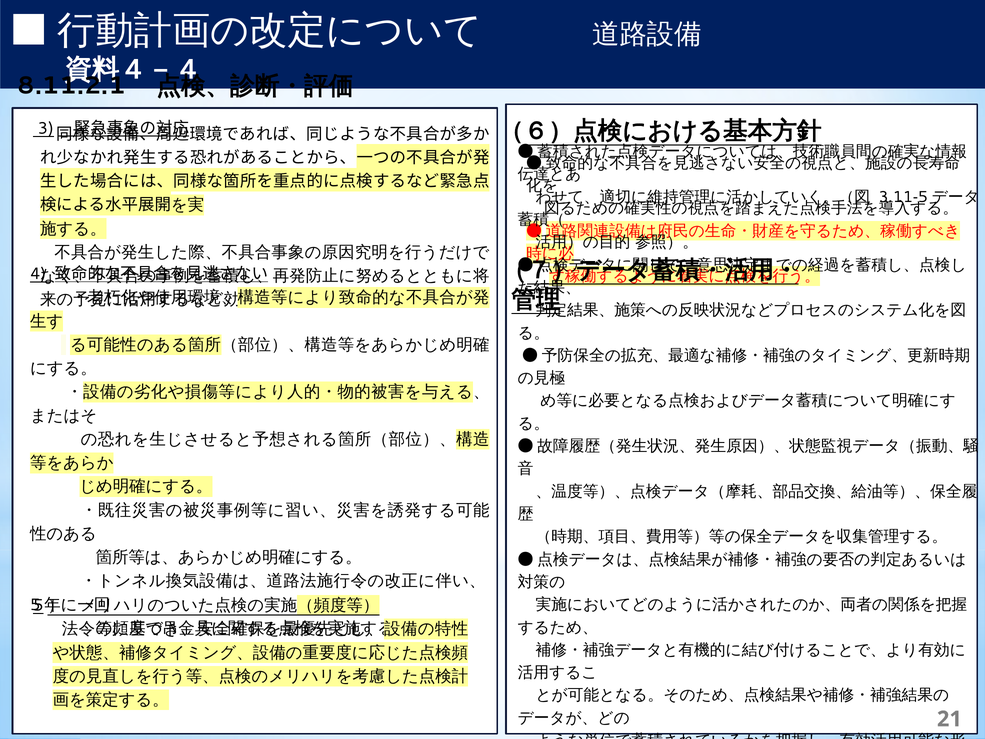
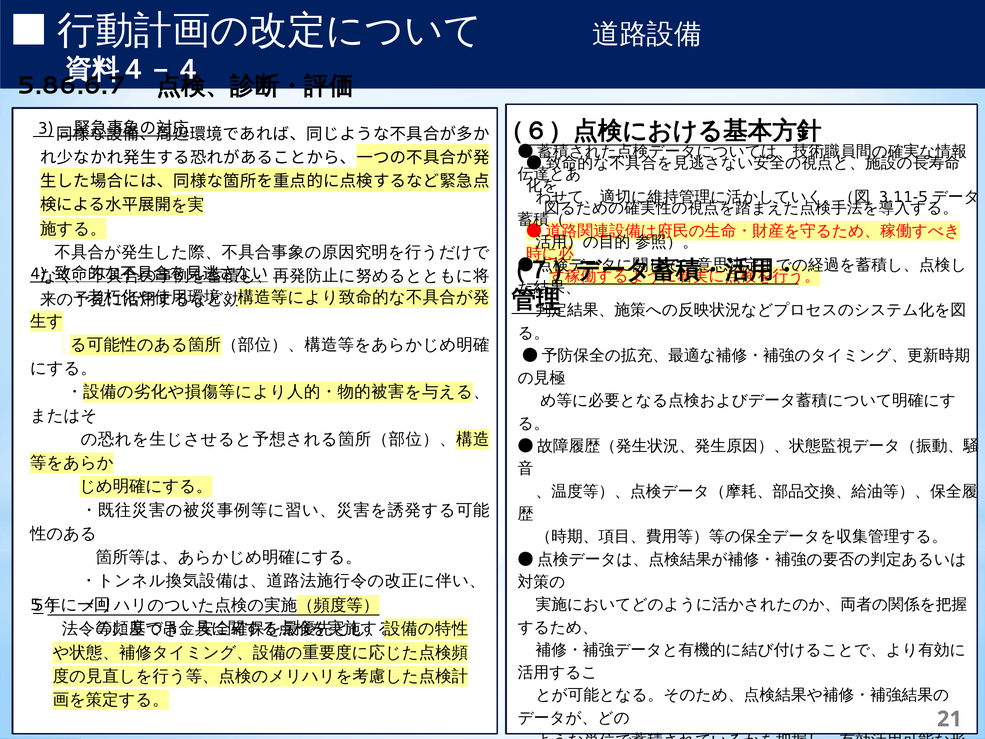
8.11.2.1: 8.11.2.1 -> 5.86.6.7
